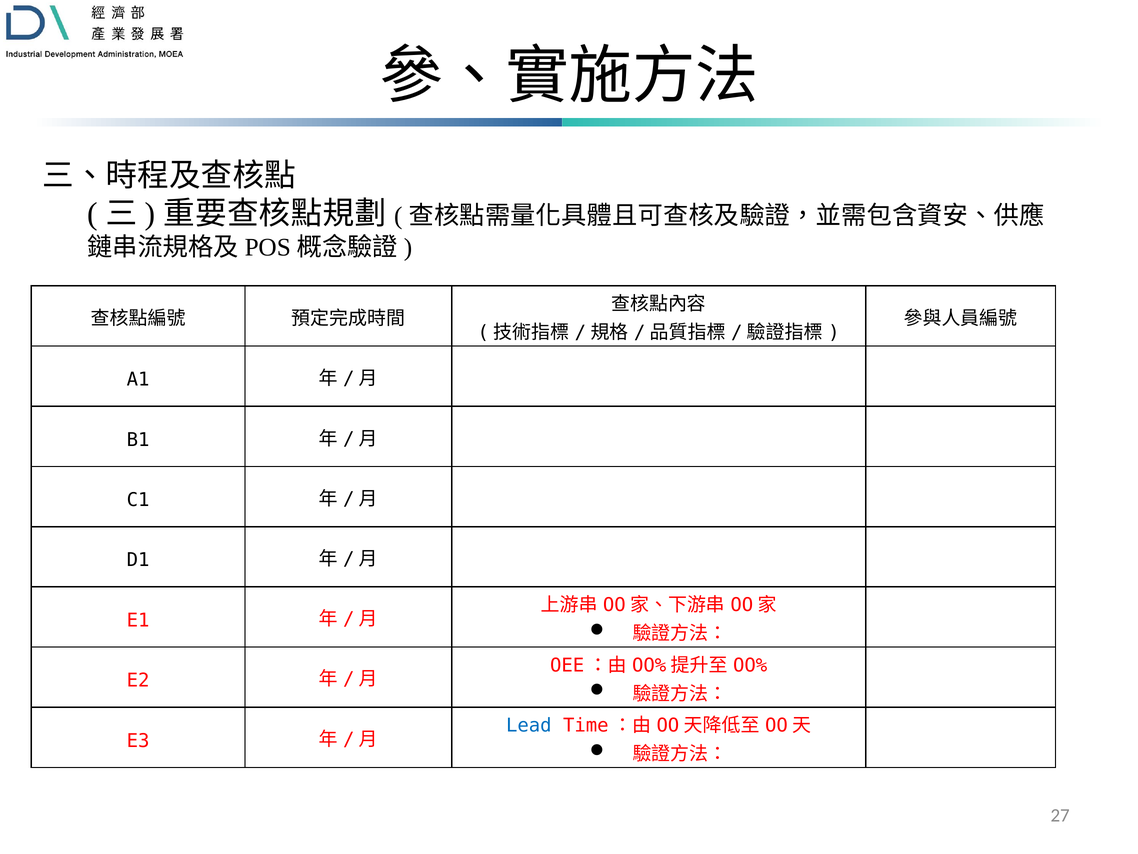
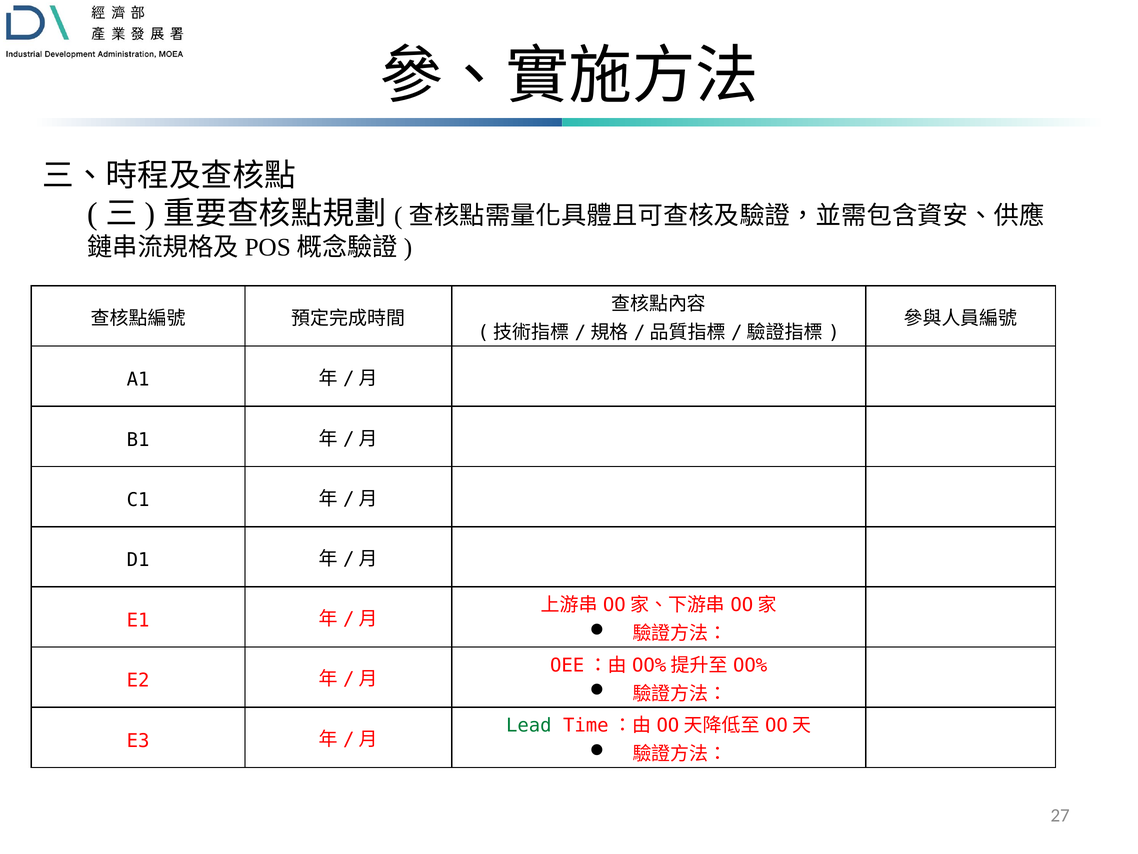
Lead colour: blue -> green
